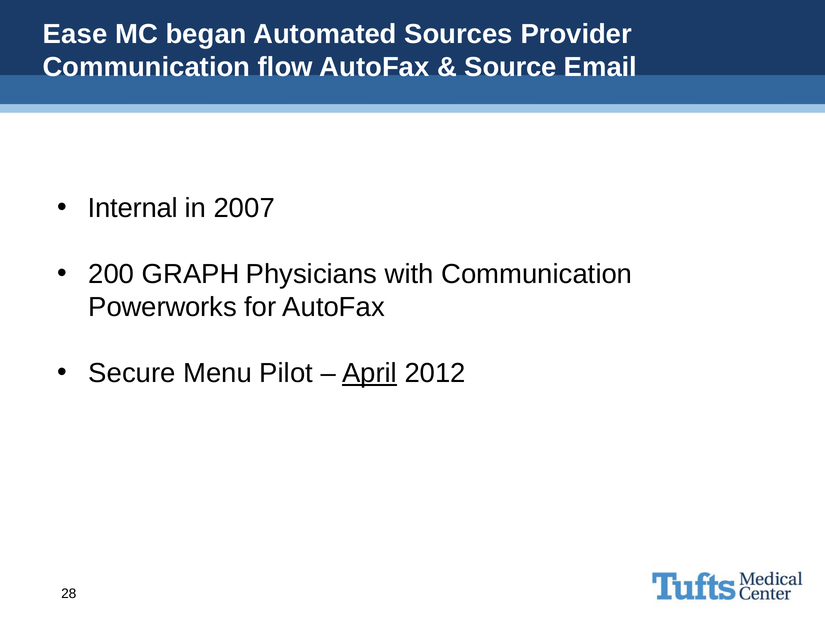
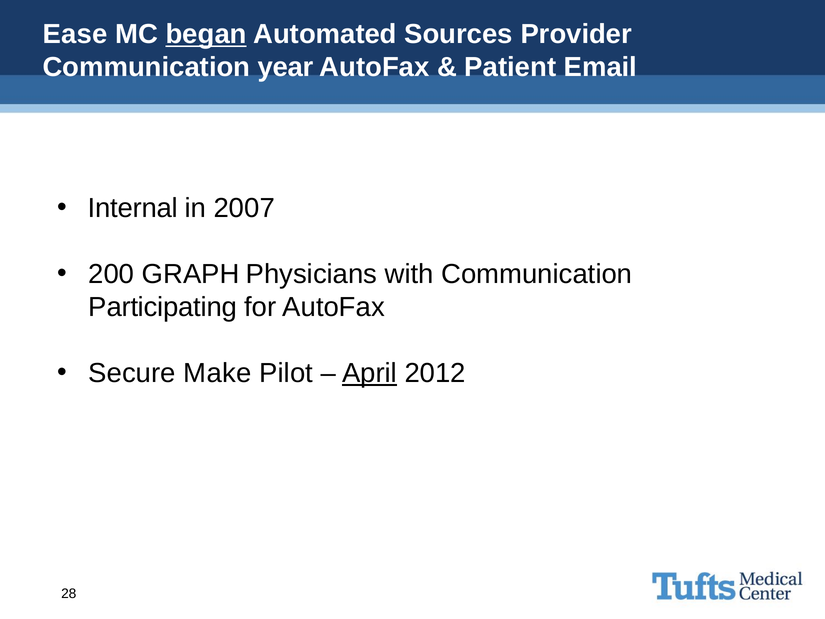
began underline: none -> present
flow: flow -> year
Source: Source -> Patient
Powerworks: Powerworks -> Participating
Menu: Menu -> Make
